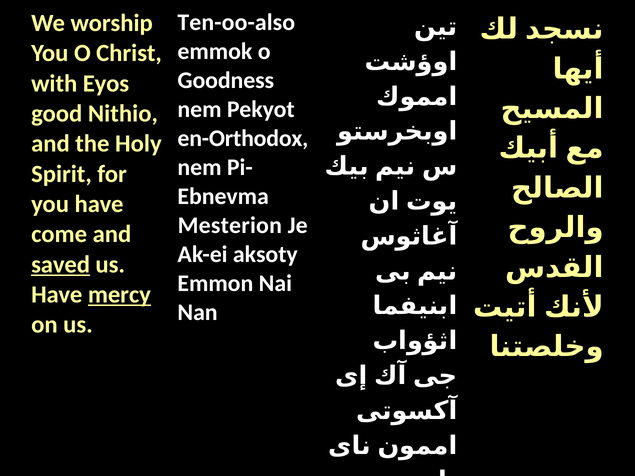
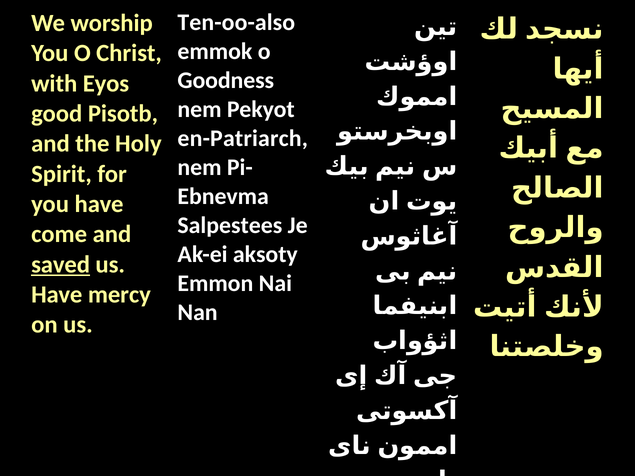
Nithio: Nithio -> Pisotb
en-Orthodox: en-Orthodox -> en-Patriarch
Mesterion: Mesterion -> Salpestees
mercy underline: present -> none
